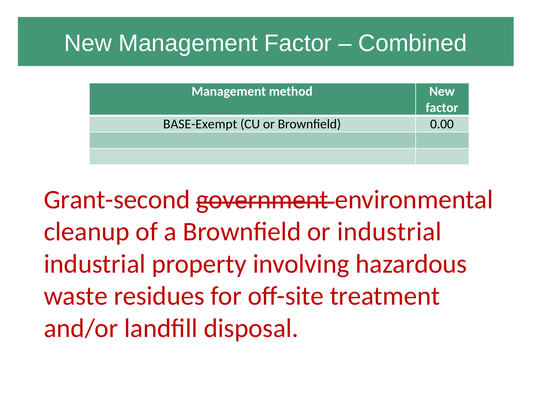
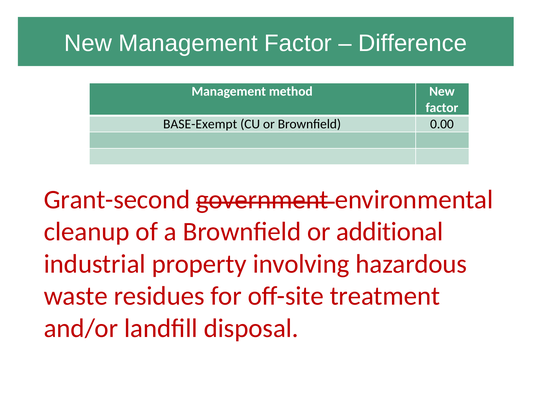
Combined: Combined -> Difference
or industrial: industrial -> additional
